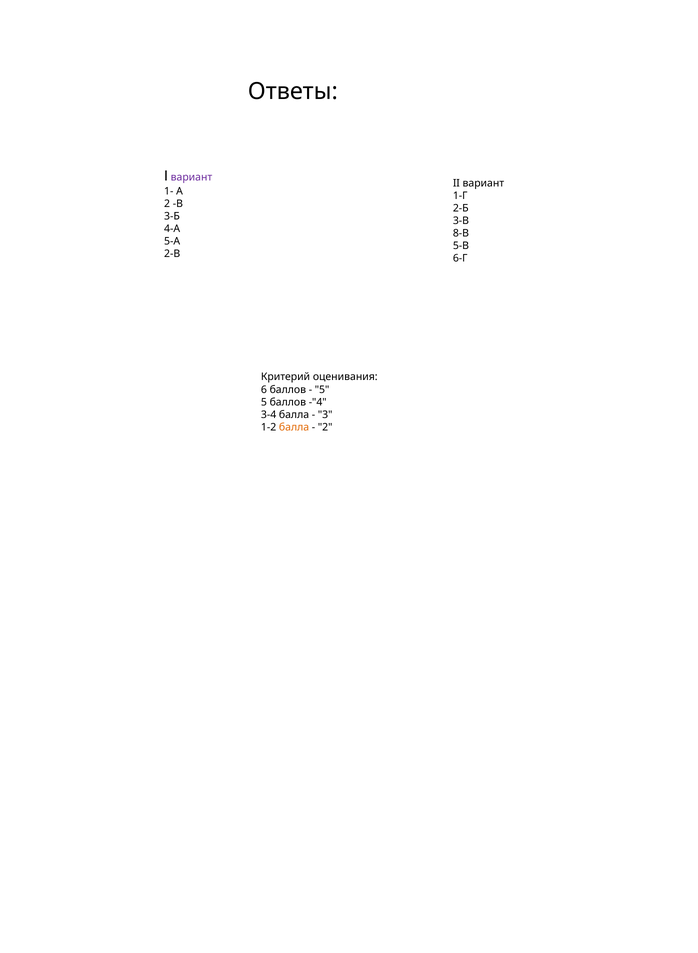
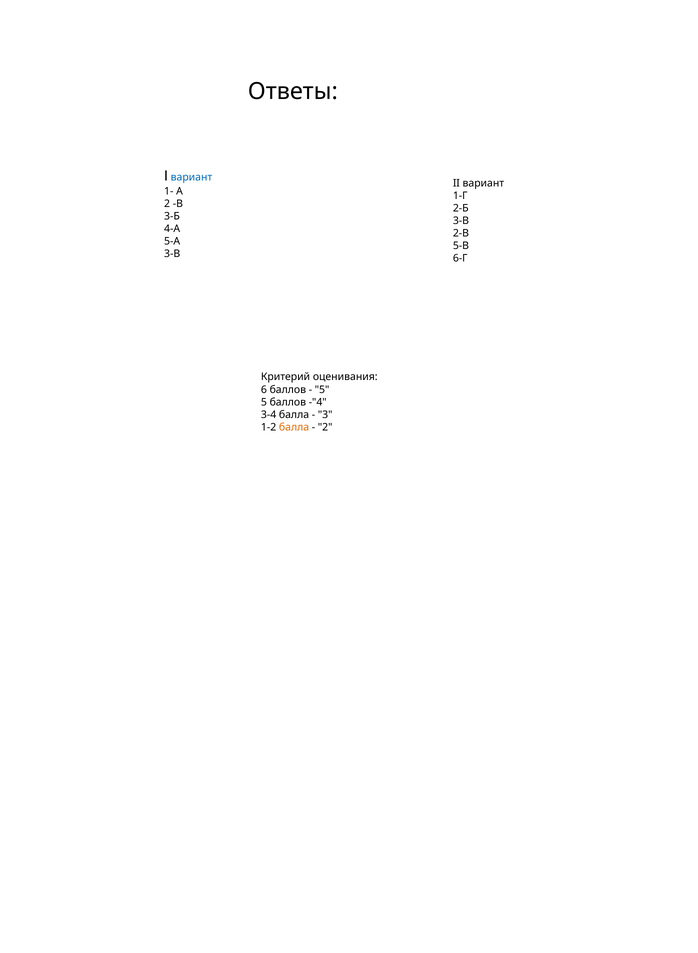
вариант at (191, 177) colour: purple -> blue
8-В: 8-В -> 2-В
2-В at (172, 254): 2-В -> 3-В
